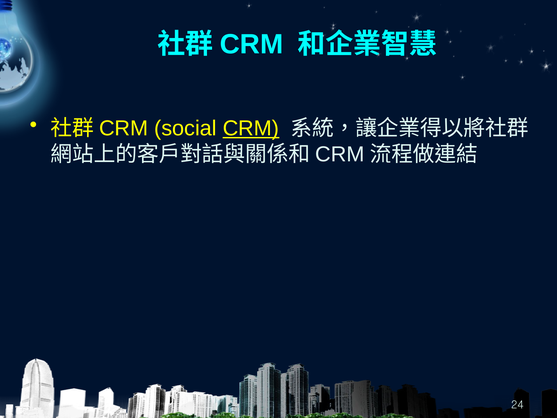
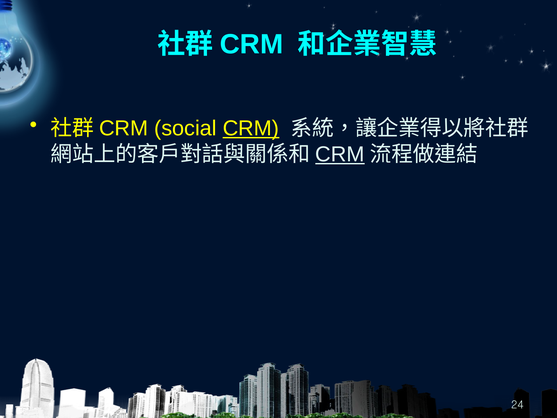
CRM at (340, 154) underline: none -> present
